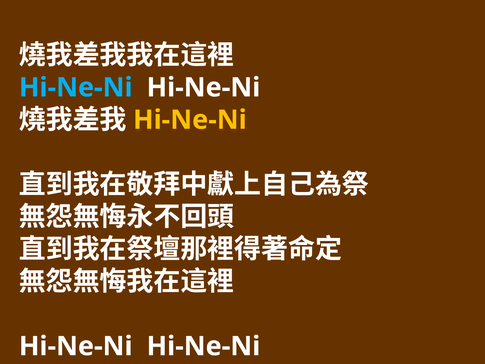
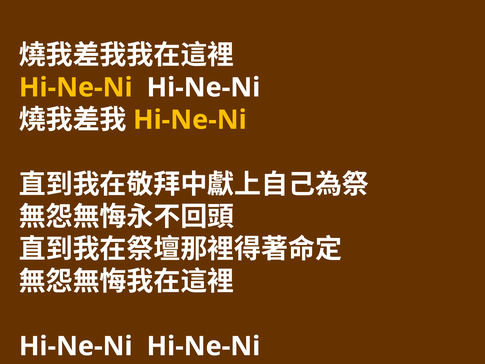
Hi-Ne-Ni at (76, 87) colour: light blue -> yellow
